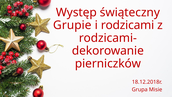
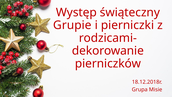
rodzicami: rodzicami -> pierniczki
